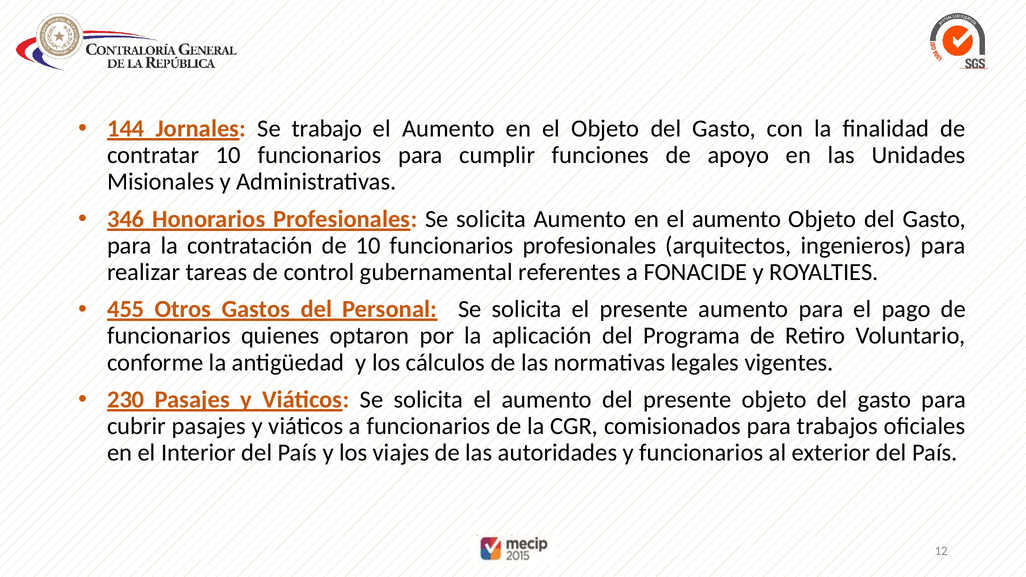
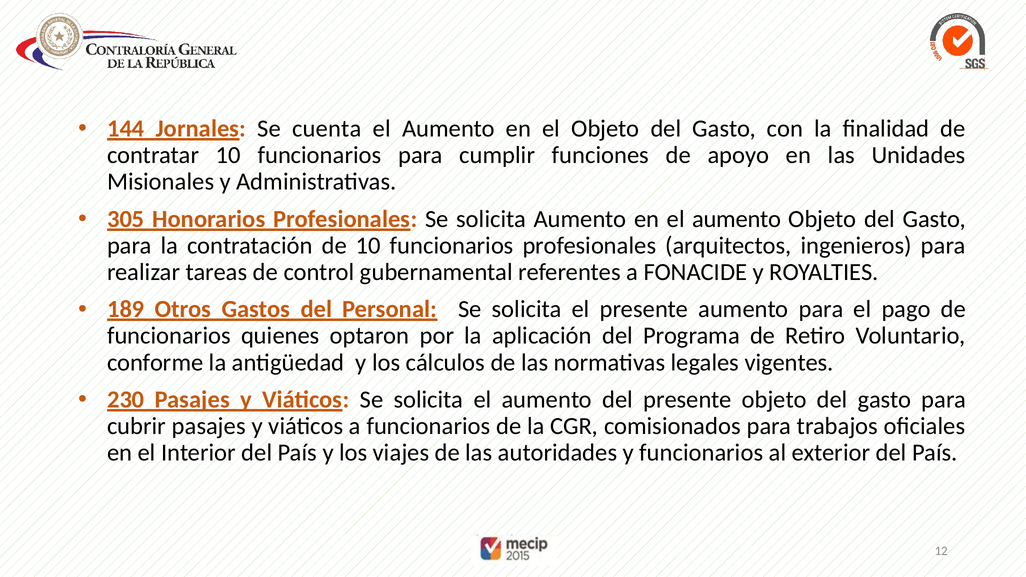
trabajo: trabajo -> cuenta
346: 346 -> 305
455: 455 -> 189
